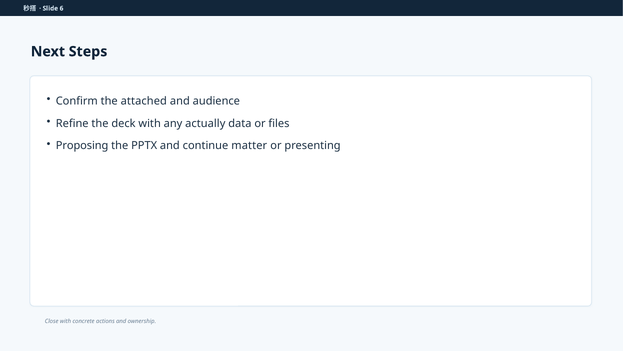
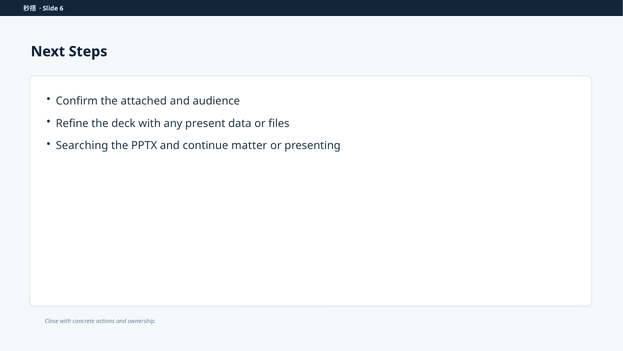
actually: actually -> present
Proposing: Proposing -> Searching
